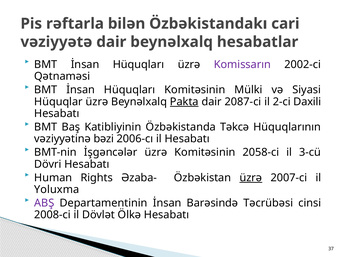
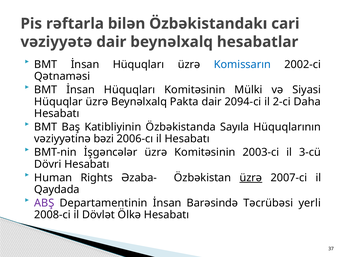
Komissarın colour: purple -> blue
Pakta underline: present -> none
2087-ci: 2087-ci -> 2094-ci
Daxili: Daxili -> Daha
Təkcə: Təkcə -> Sayıla
2058-ci: 2058-ci -> 2003-ci
Yoluxma: Yoluxma -> Qaydada
cinsi: cinsi -> yerli
